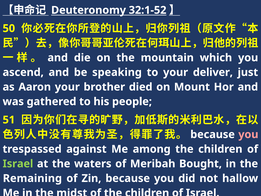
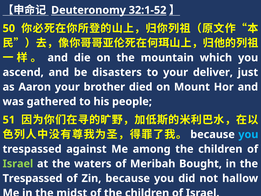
speaking: speaking -> disasters
you at (248, 134) colour: pink -> light blue
Remaining at (32, 178): Remaining -> Trespassed
